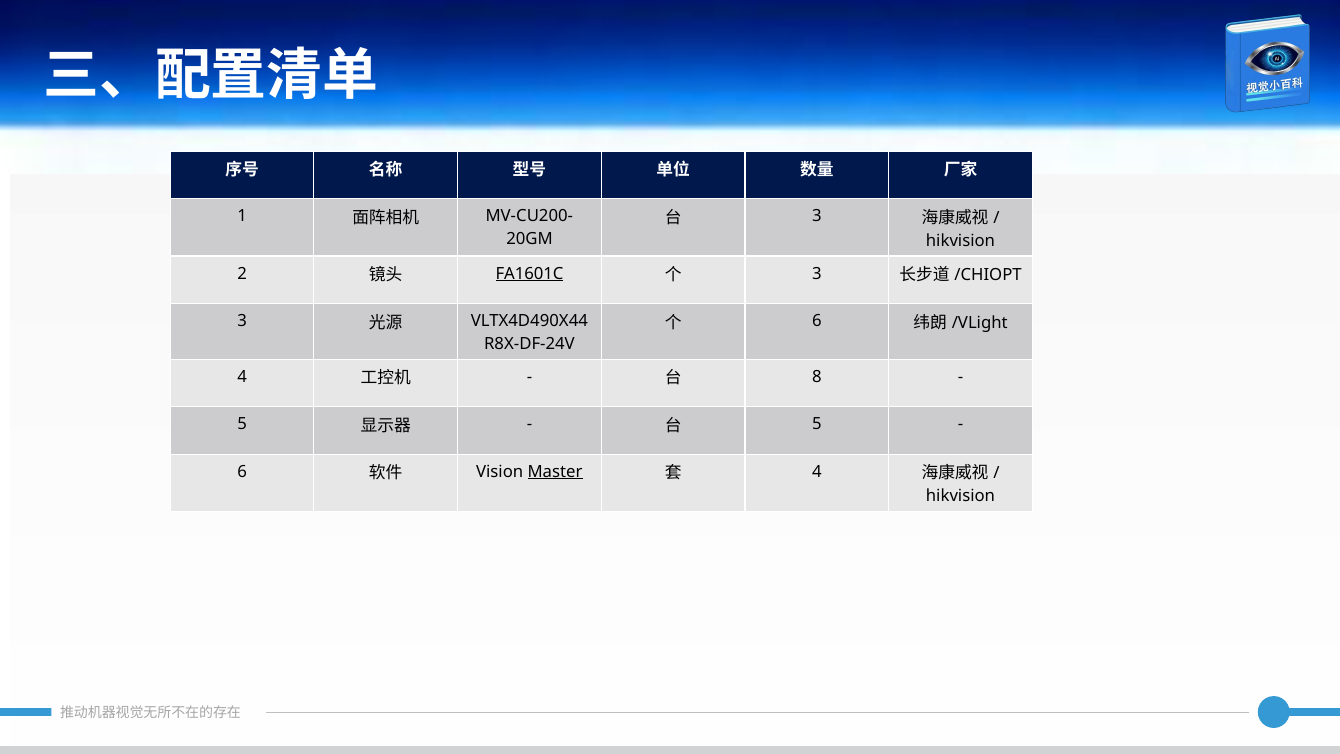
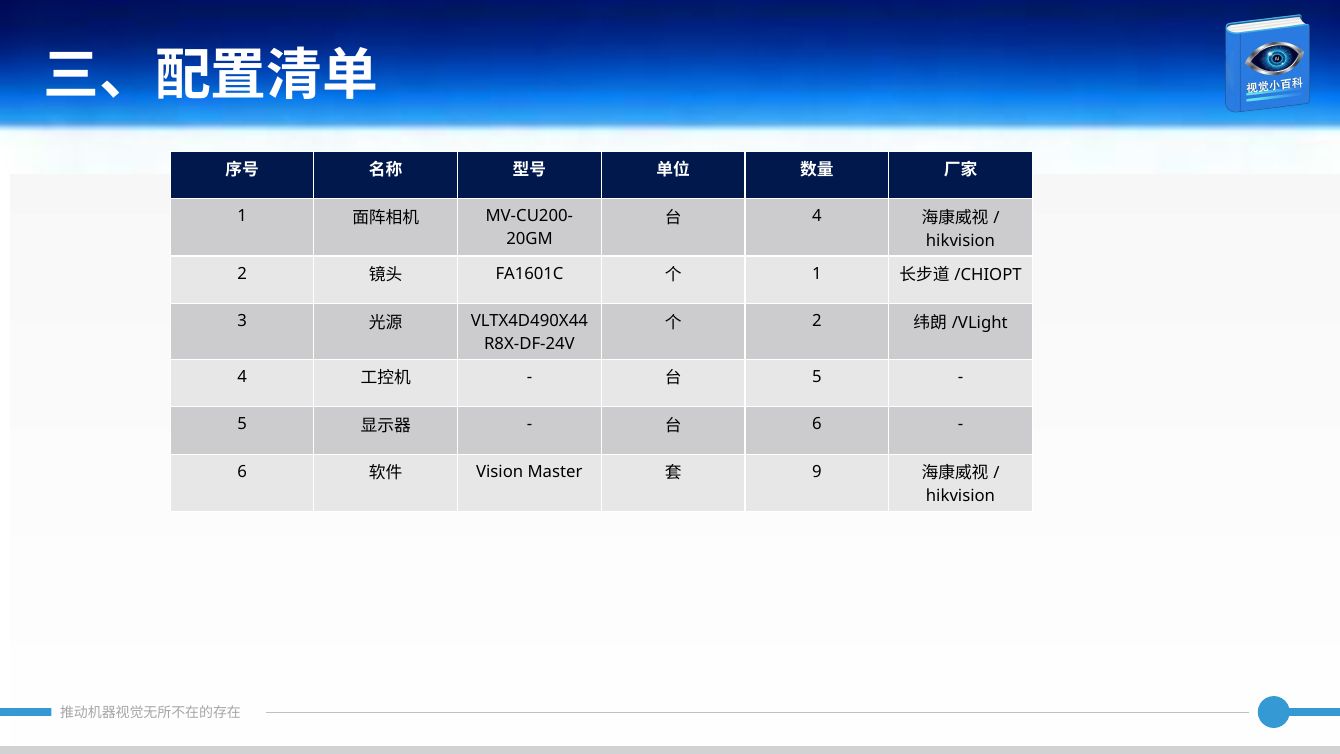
3 at (817, 216): 3 -> 4
FA1601C underline: present -> none
3 at (817, 273): 3 -> 1
6 at (817, 321): 6 -> 2
8 at (817, 377): 8 -> 5
5 at (817, 424): 5 -> 6
Master underline: present -> none
4 at (817, 472): 4 -> 9
